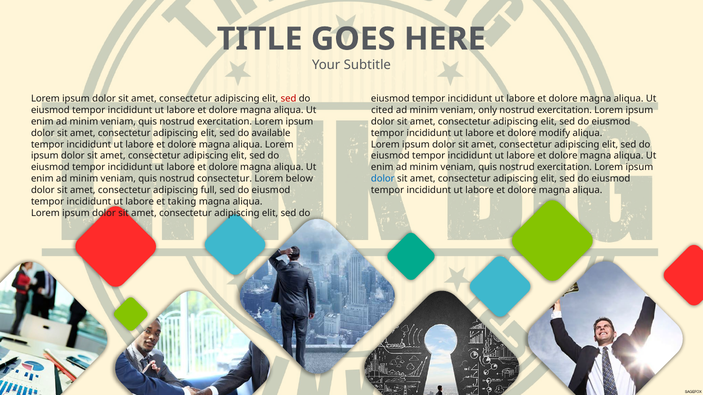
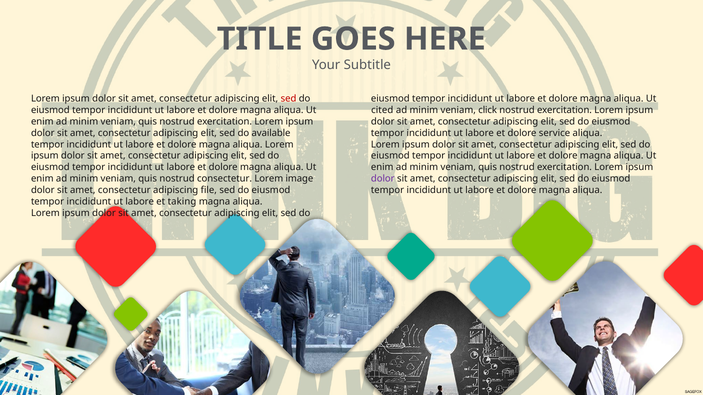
only: only -> click
modify: modify -> service
below: below -> image
dolor at (383, 179) colour: blue -> purple
full: full -> file
